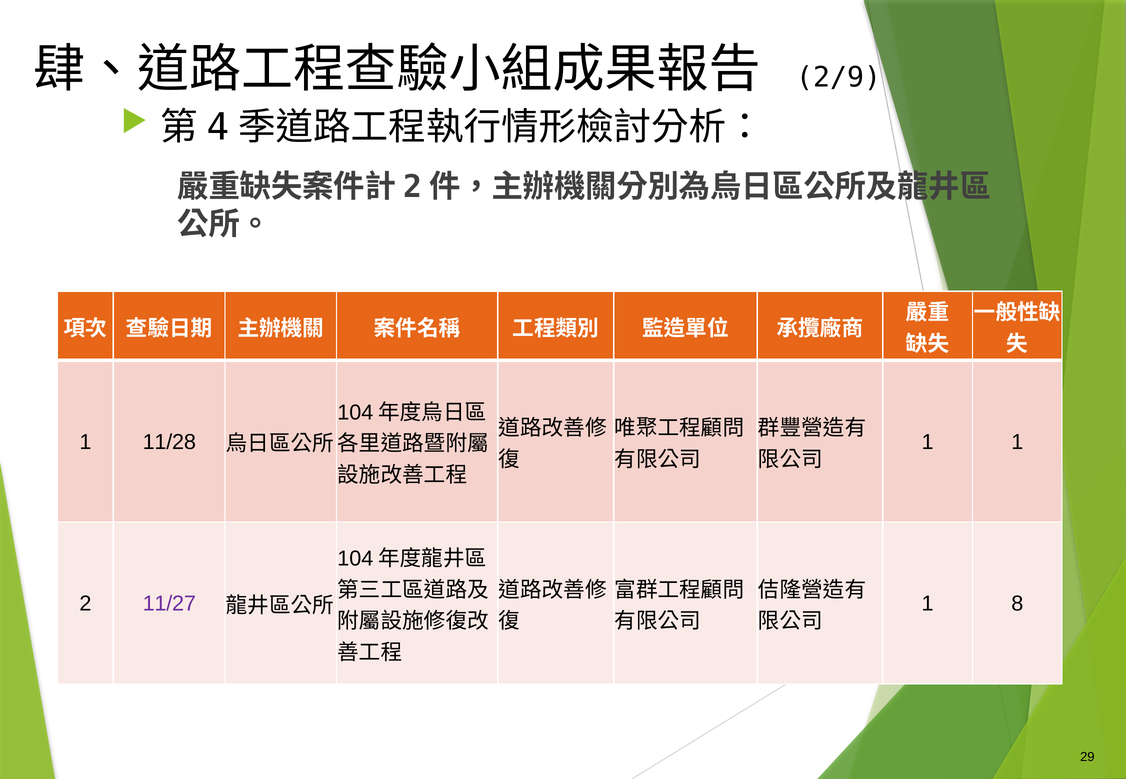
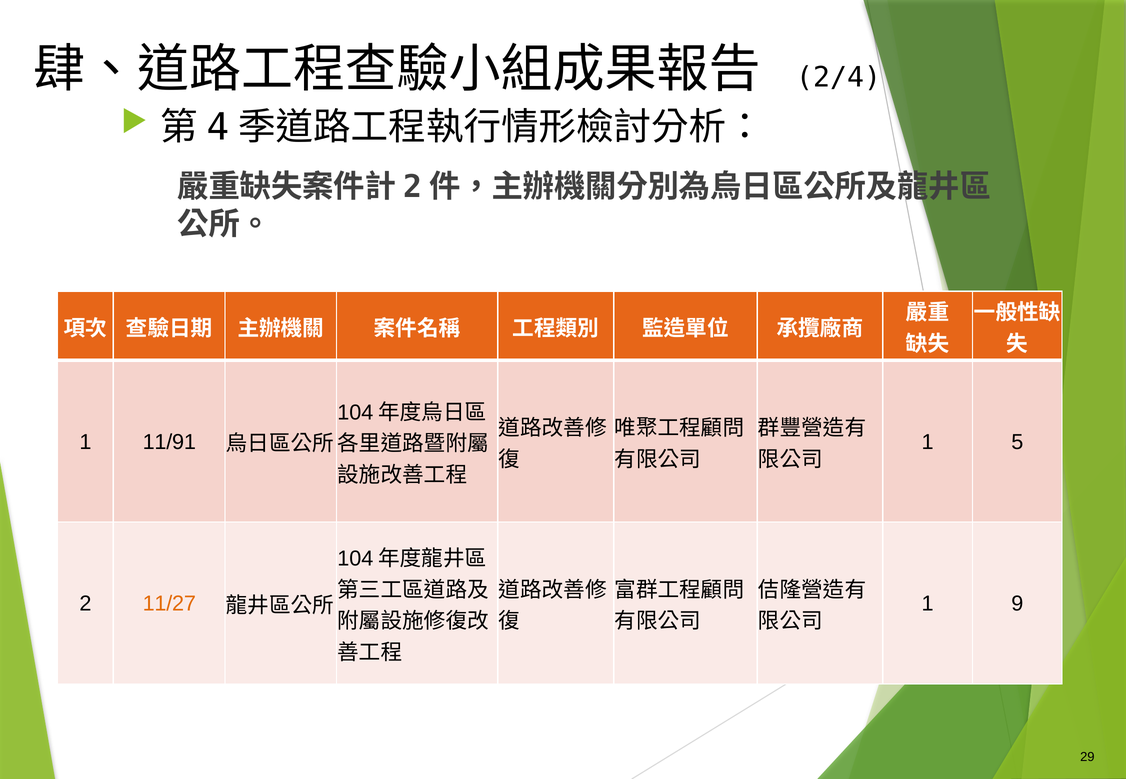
2/9: 2/9 -> 2/4
11/28: 11/28 -> 11/91
1 1: 1 -> 5
11/27 colour: purple -> orange
8: 8 -> 9
